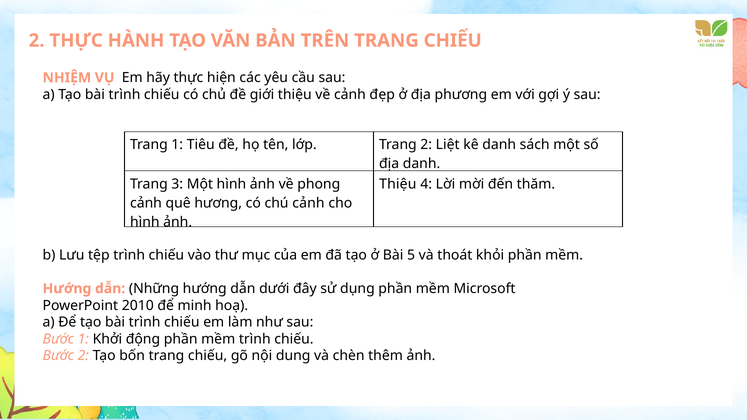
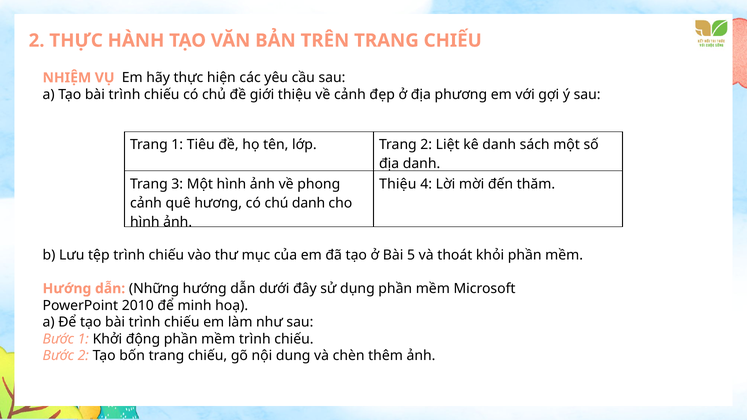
chú cảnh: cảnh -> danh
